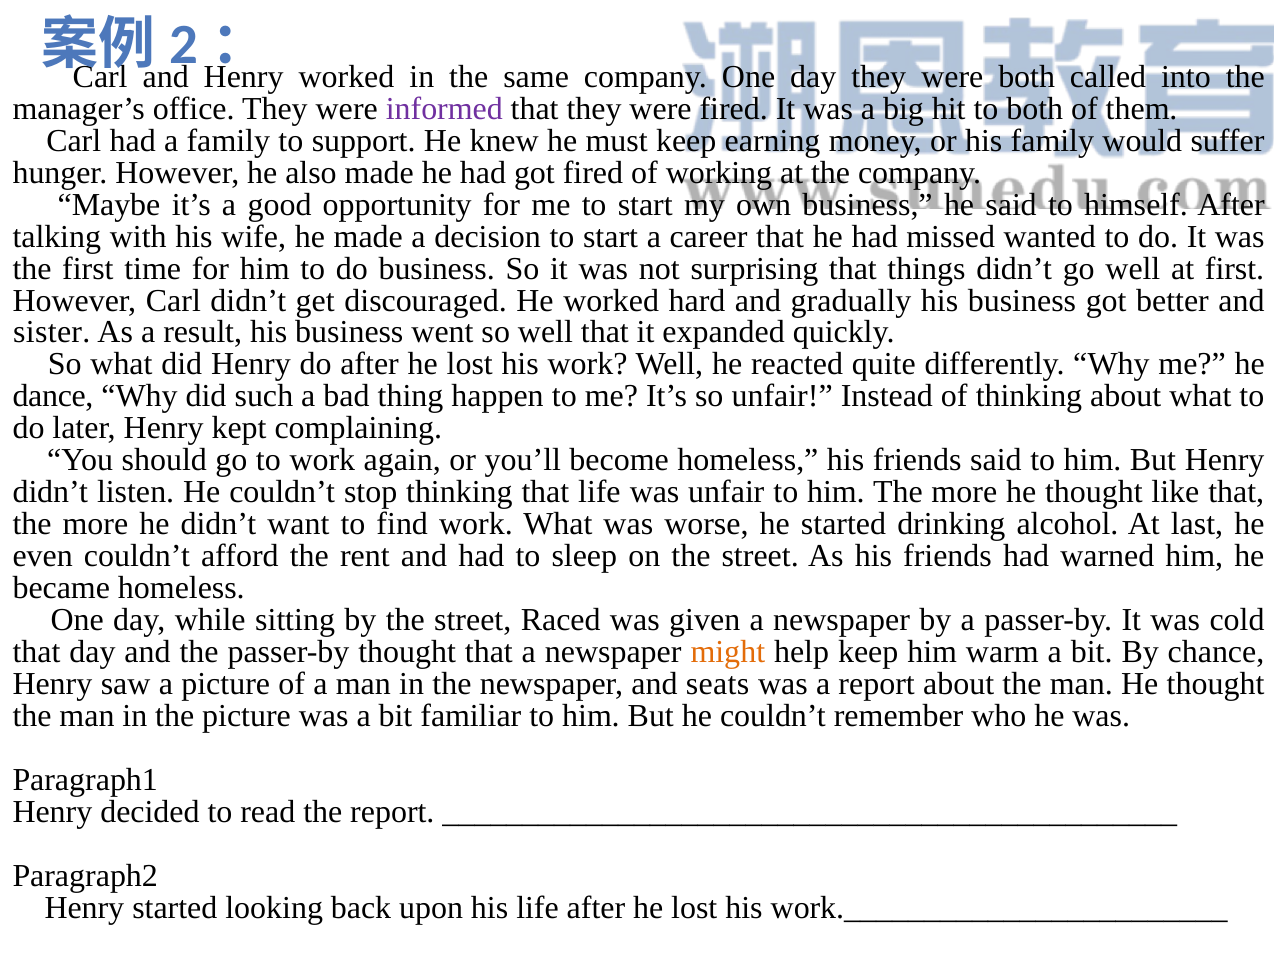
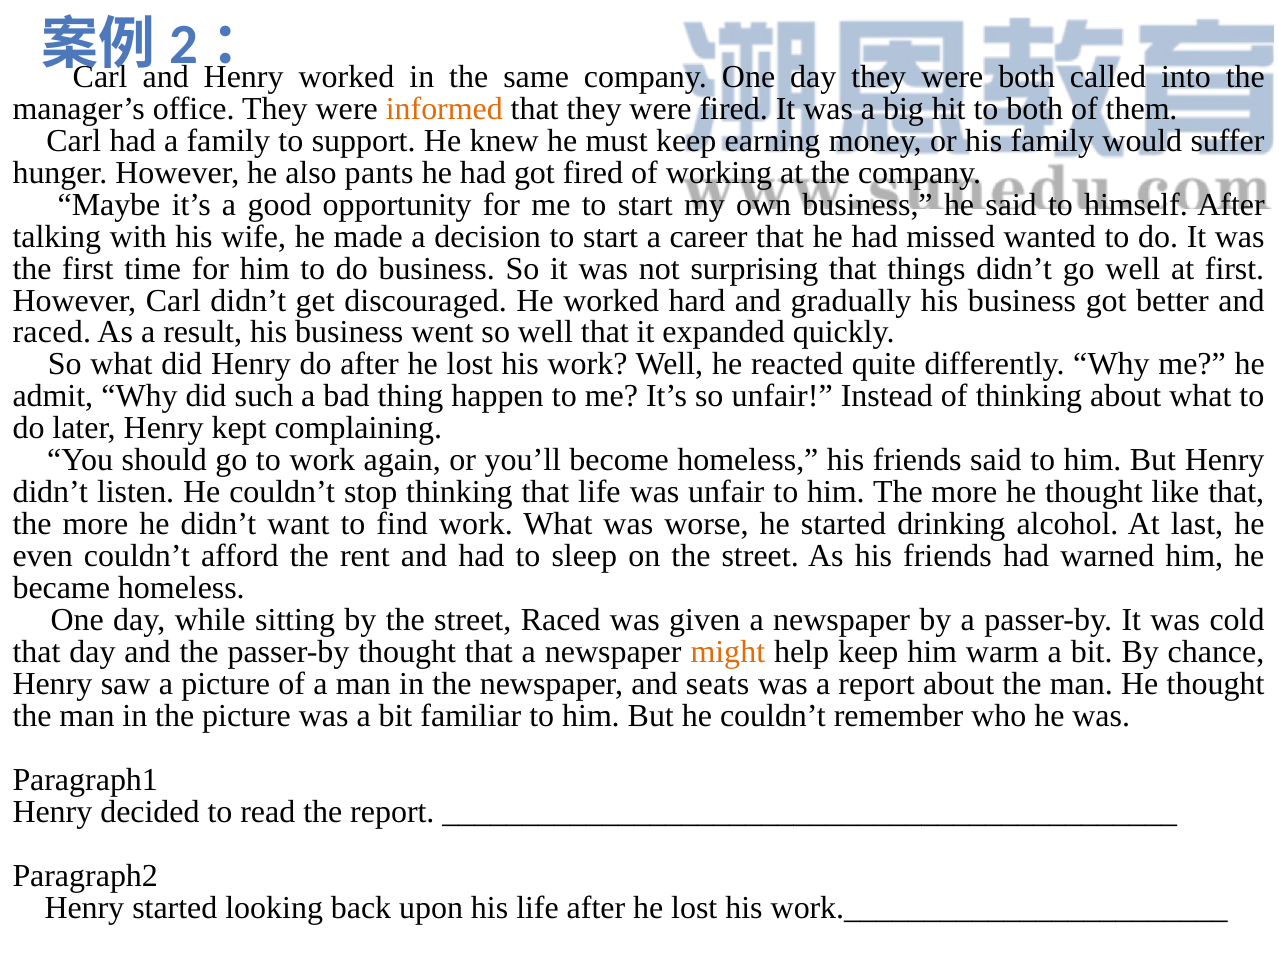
informed colour: purple -> orange
also made: made -> pants
sister at (52, 333): sister -> raced
dance: dance -> admit
